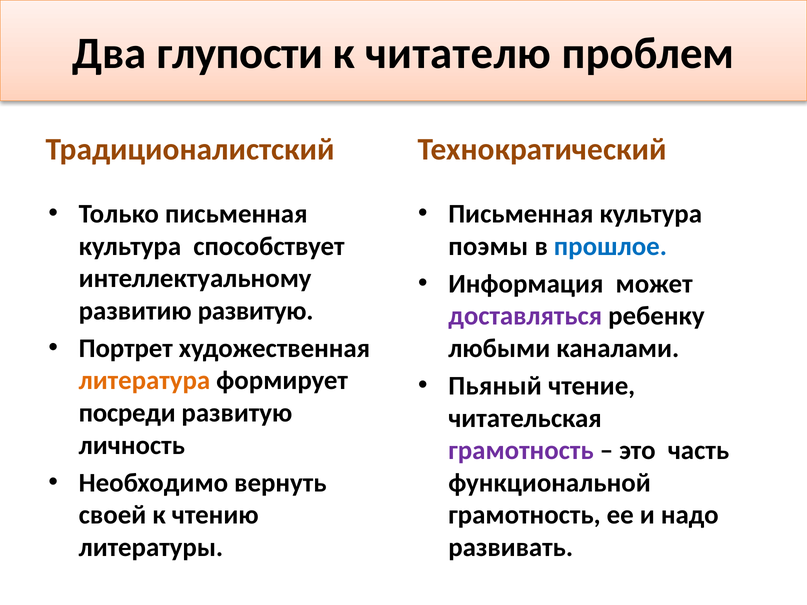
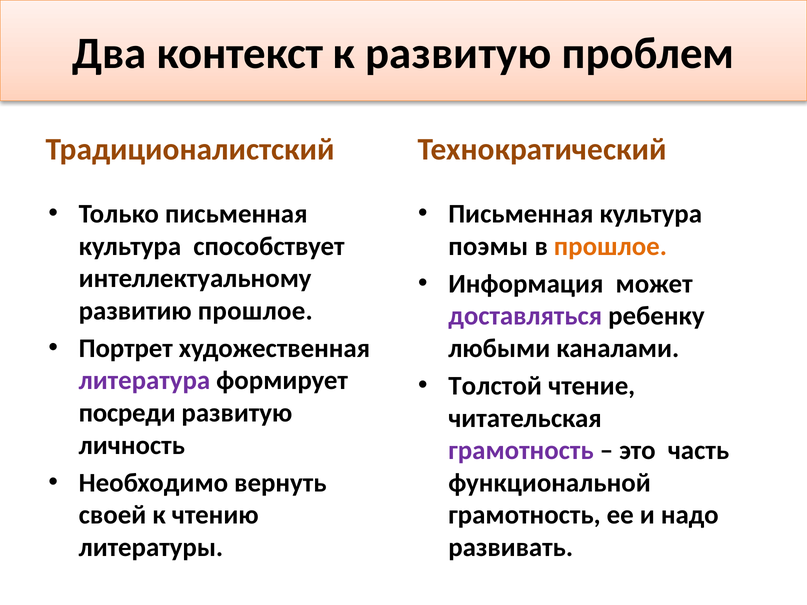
глупости: глупости -> контекст
к читателю: читателю -> развитую
прошлое at (610, 246) colour: blue -> orange
развитию развитую: развитую -> прошлое
литература colour: orange -> purple
Пьяный: Пьяный -> Толстой
